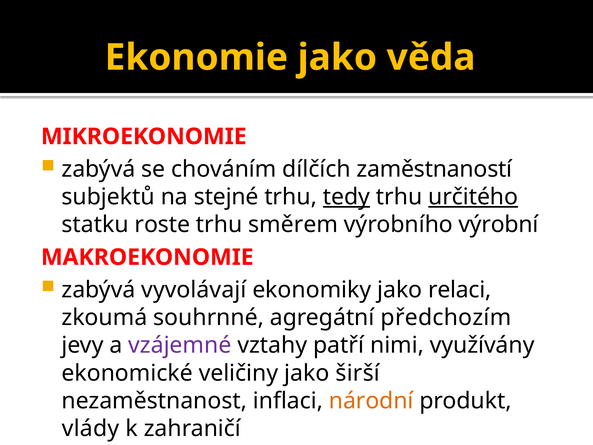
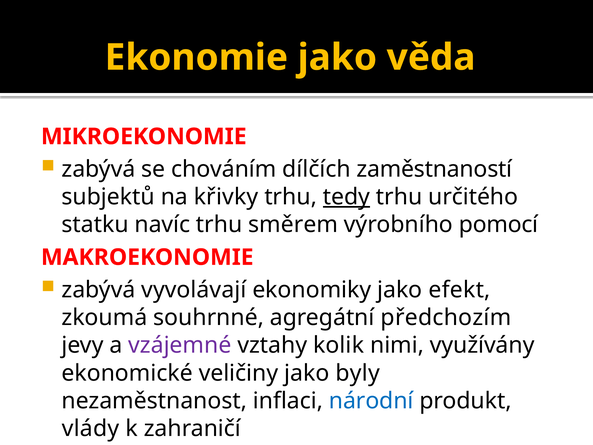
stejné: stejné -> křivky
určitého underline: present -> none
roste: roste -> navíc
výrobní: výrobní -> pomocí
relaci: relaci -> efekt
patří: patří -> kolik
širší: širší -> byly
národní colour: orange -> blue
